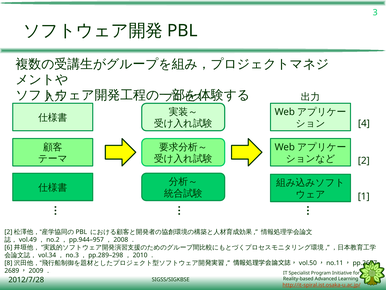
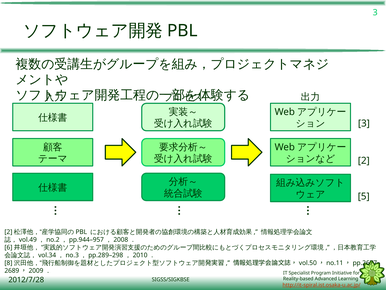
4 at (364, 123): 4 -> 3
1: 1 -> 5
